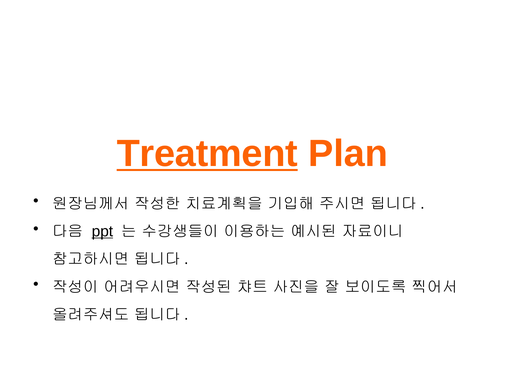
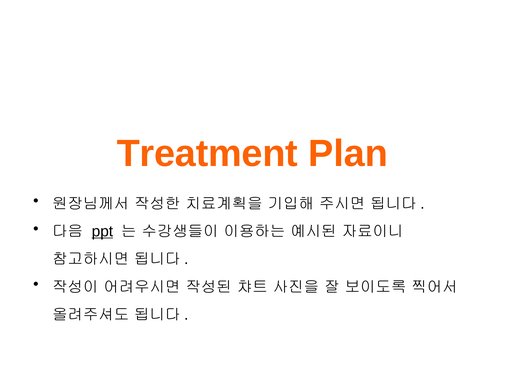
Treatment underline: present -> none
